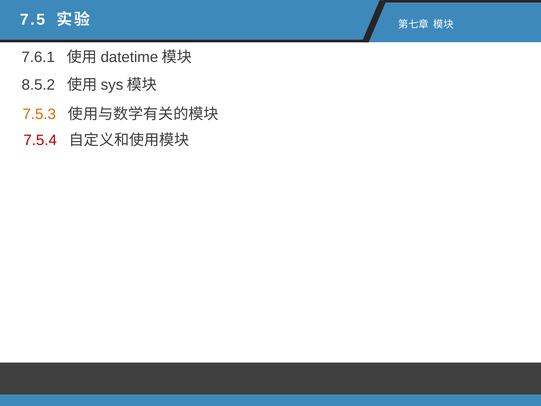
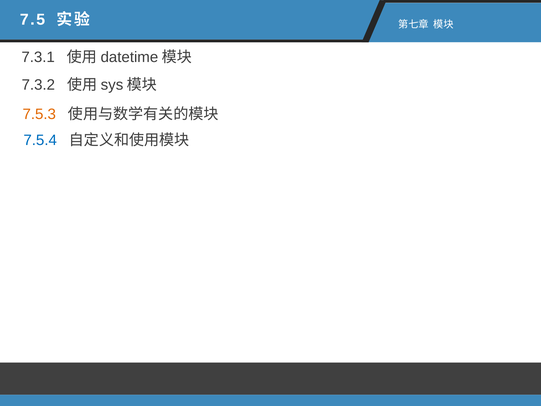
7.6.1: 7.6.1 -> 7.3.1
8.5.2: 8.5.2 -> 7.3.2
7.5.4 colour: red -> blue
